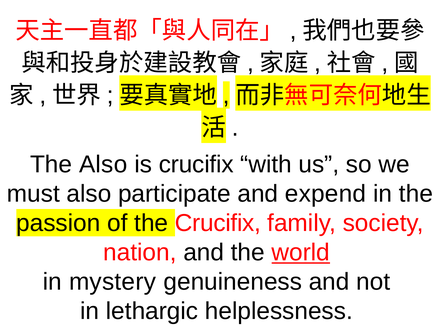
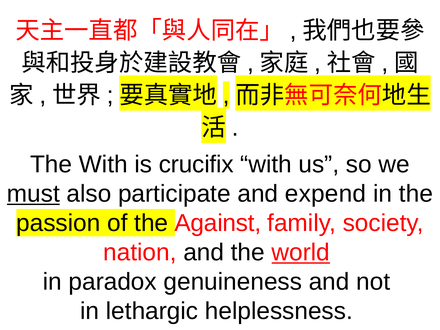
The Also: Also -> With
must underline: none -> present
the Crucifix: Crucifix -> Against
mystery: mystery -> paradox
